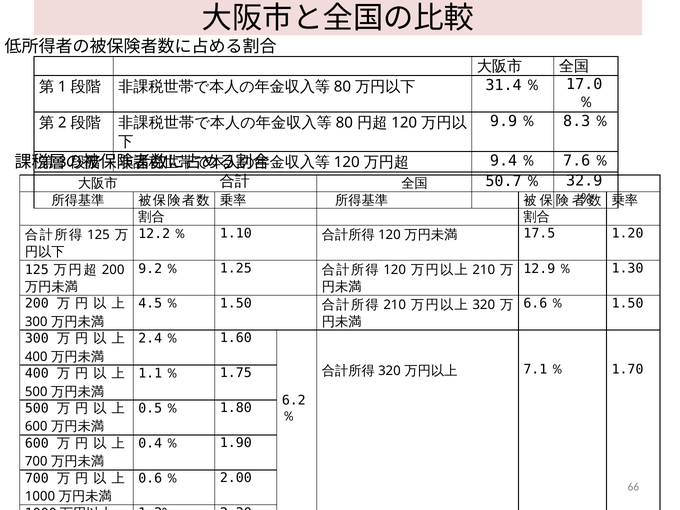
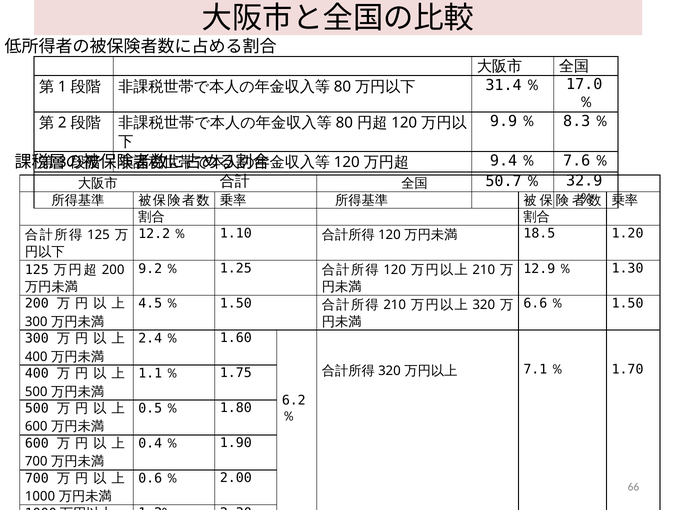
17.5: 17.5 -> 18.5
